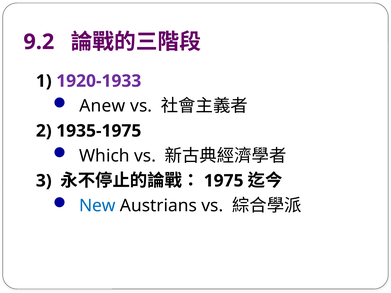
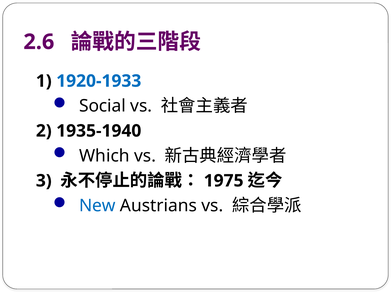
9.2: 9.2 -> 2.6
1920-1933 colour: purple -> blue
Anew: Anew -> Social
1935-1975: 1935-1975 -> 1935-1940
